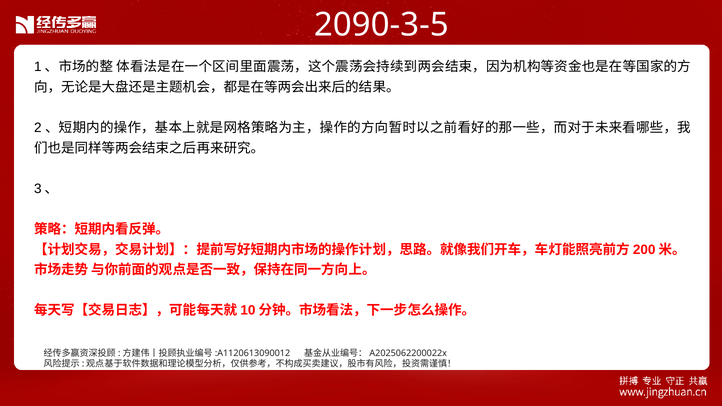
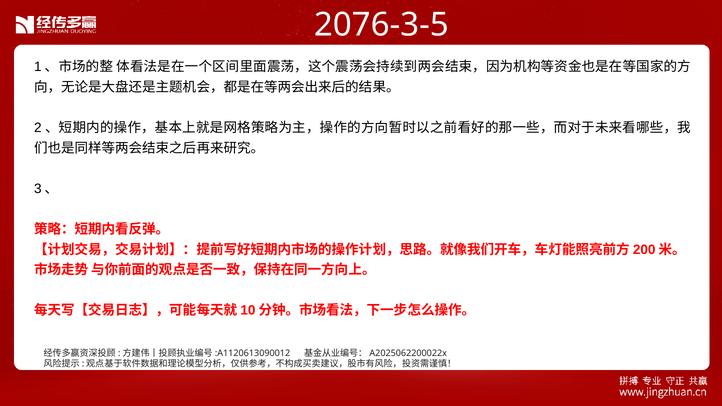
2090-3-5: 2090-3-5 -> 2076-3-5
